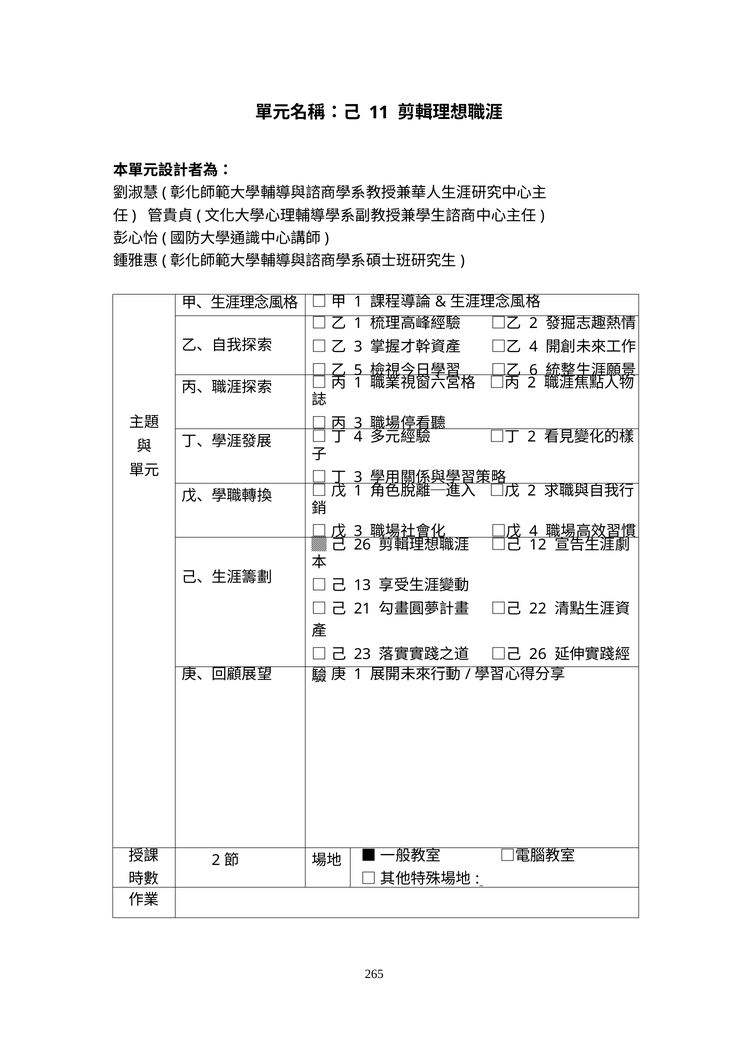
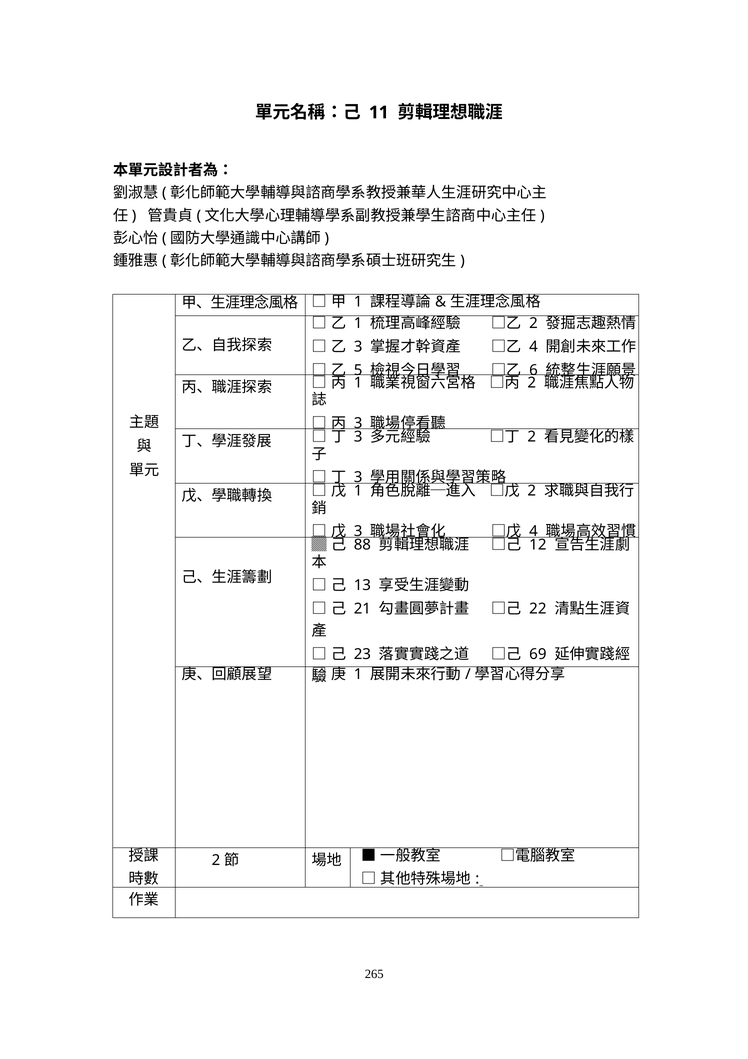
4 at (358, 437): 4 -> 3
26 at (362, 545): 26 -> 88
26 at (538, 654): 26 -> 69
